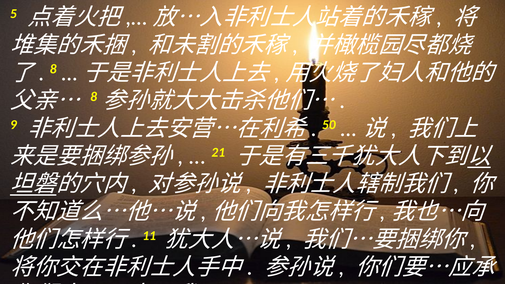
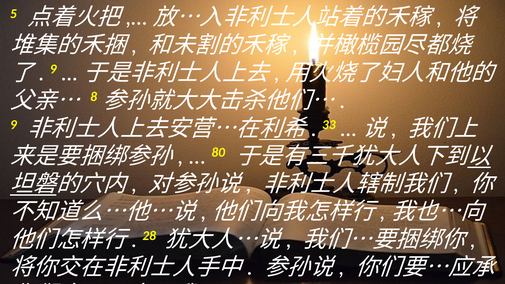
8 at (53, 69): 8 -> 9
50: 50 -> 33
21: 21 -> 80
11: 11 -> 28
